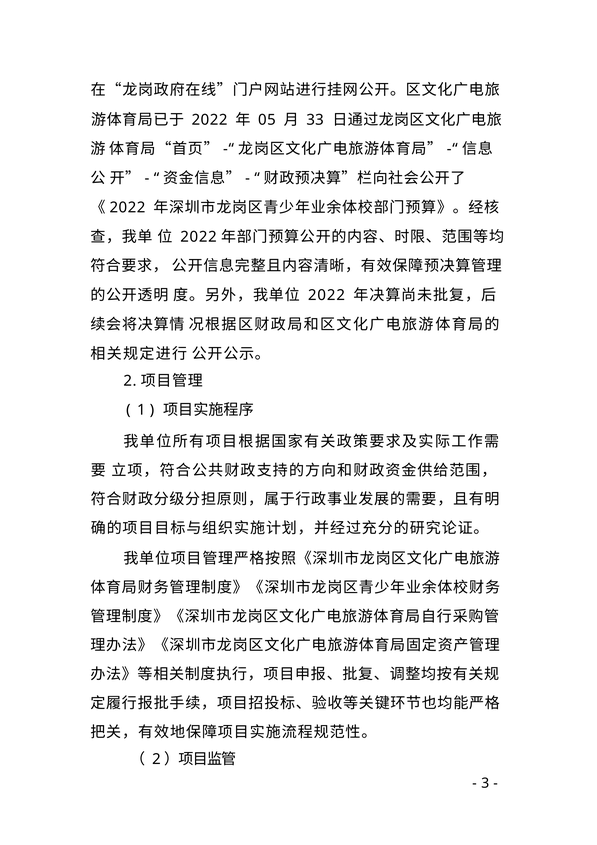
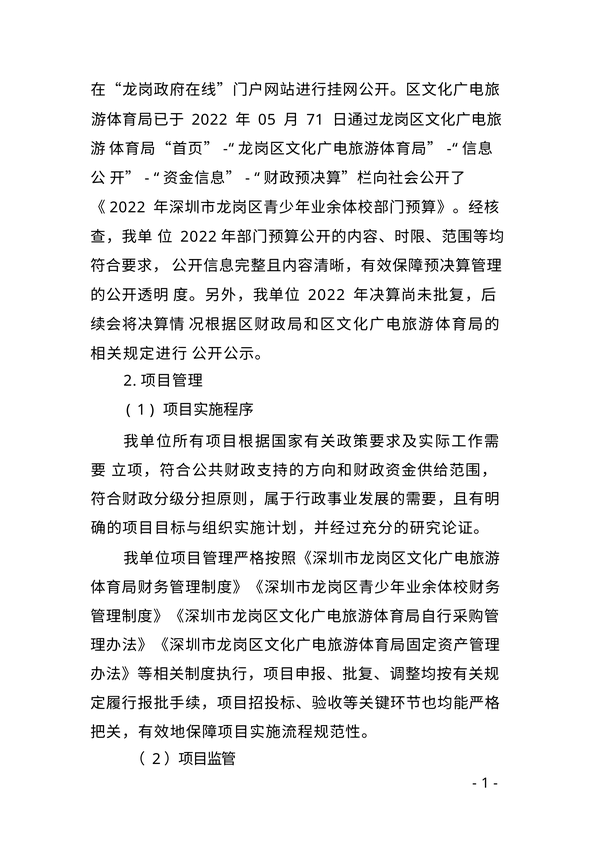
33: 33 -> 71
3 at (485, 783): 3 -> 1
